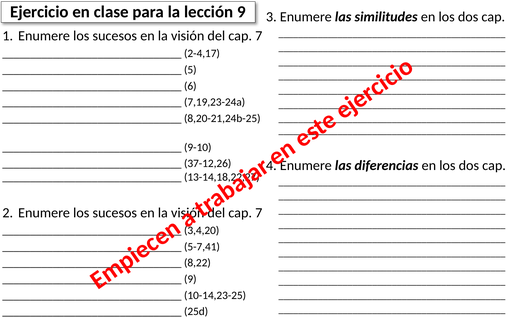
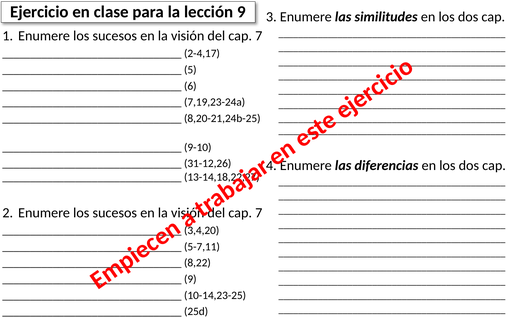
37-12,26: 37-12,26 -> 31-12,26
5-7,41: 5-7,41 -> 5-7,11
